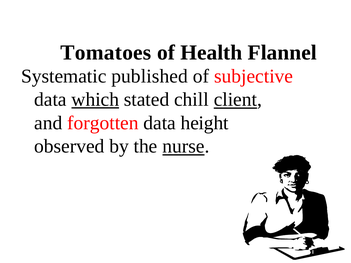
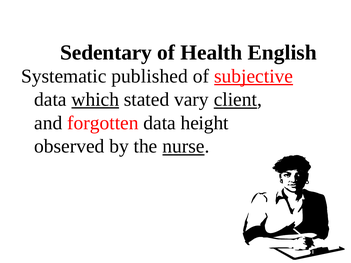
Tomatoes: Tomatoes -> Sedentary
Flannel: Flannel -> English
subjective underline: none -> present
chill: chill -> vary
